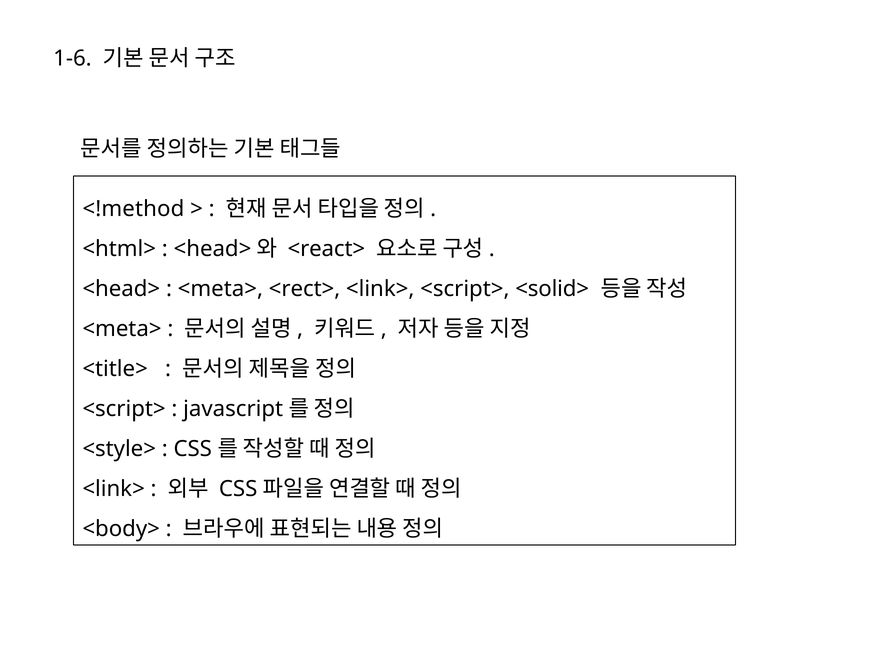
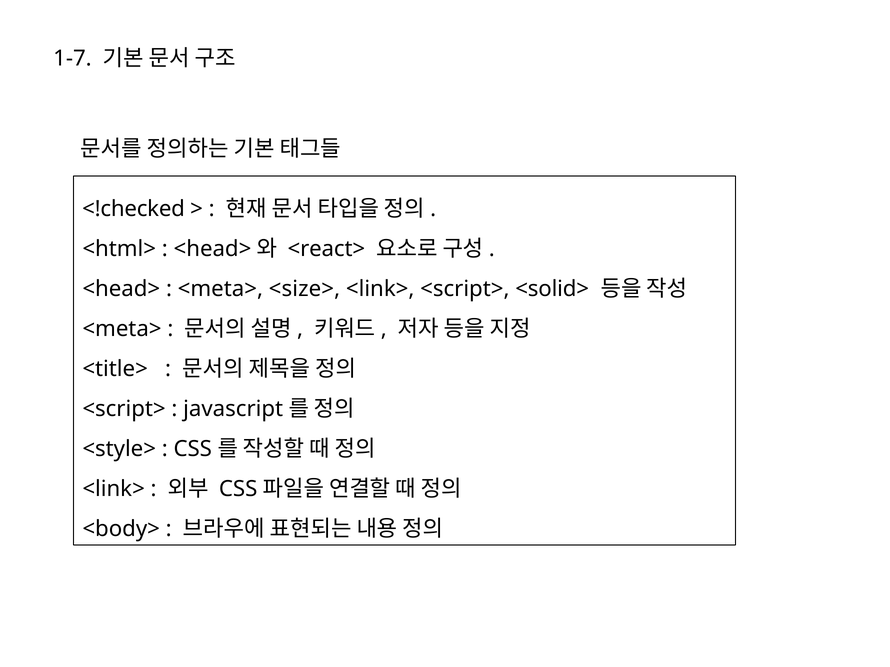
1-6: 1-6 -> 1-7
<!method: <!method -> <!checked
<rect>: <rect> -> <size>
